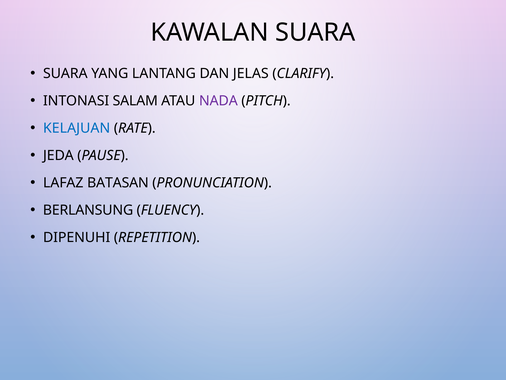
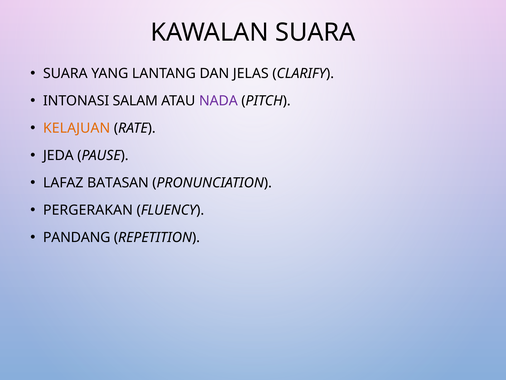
KELAJUAN colour: blue -> orange
BERLANSUNG: BERLANSUNG -> PERGERAKAN
DIPENUHI: DIPENUHI -> PANDANG
